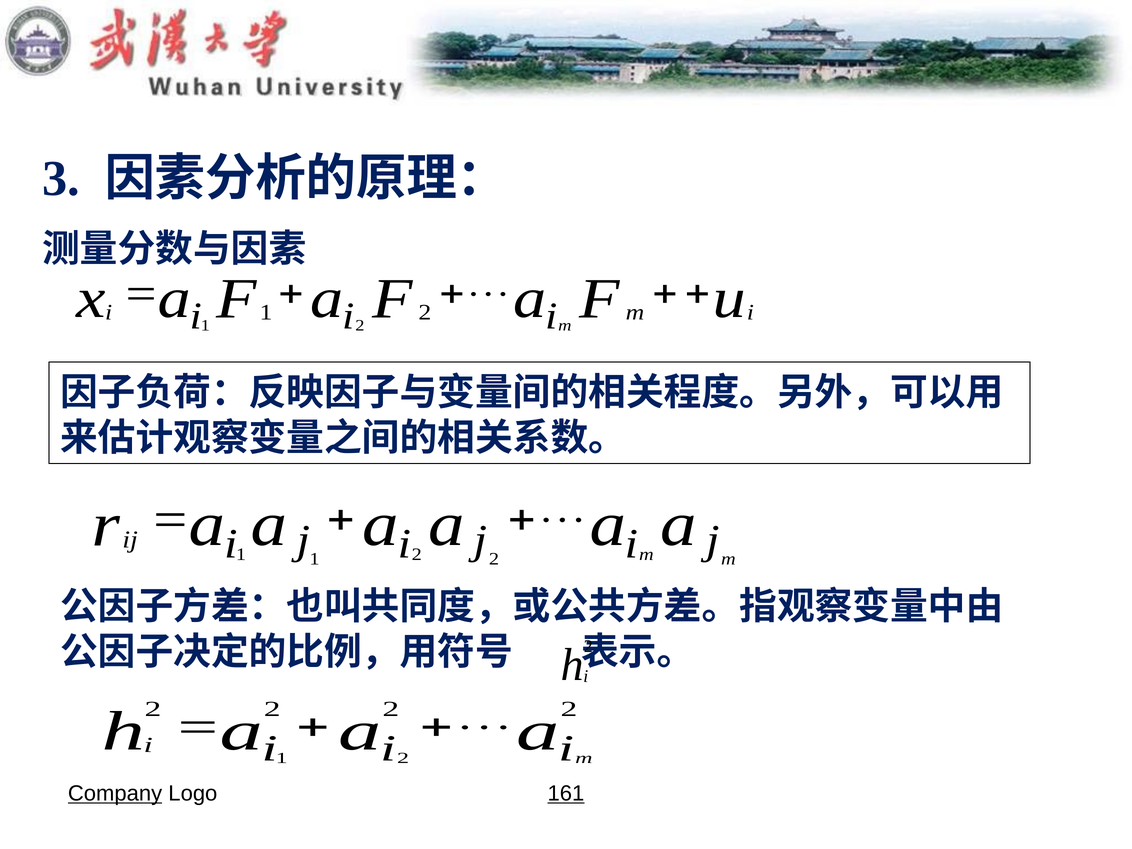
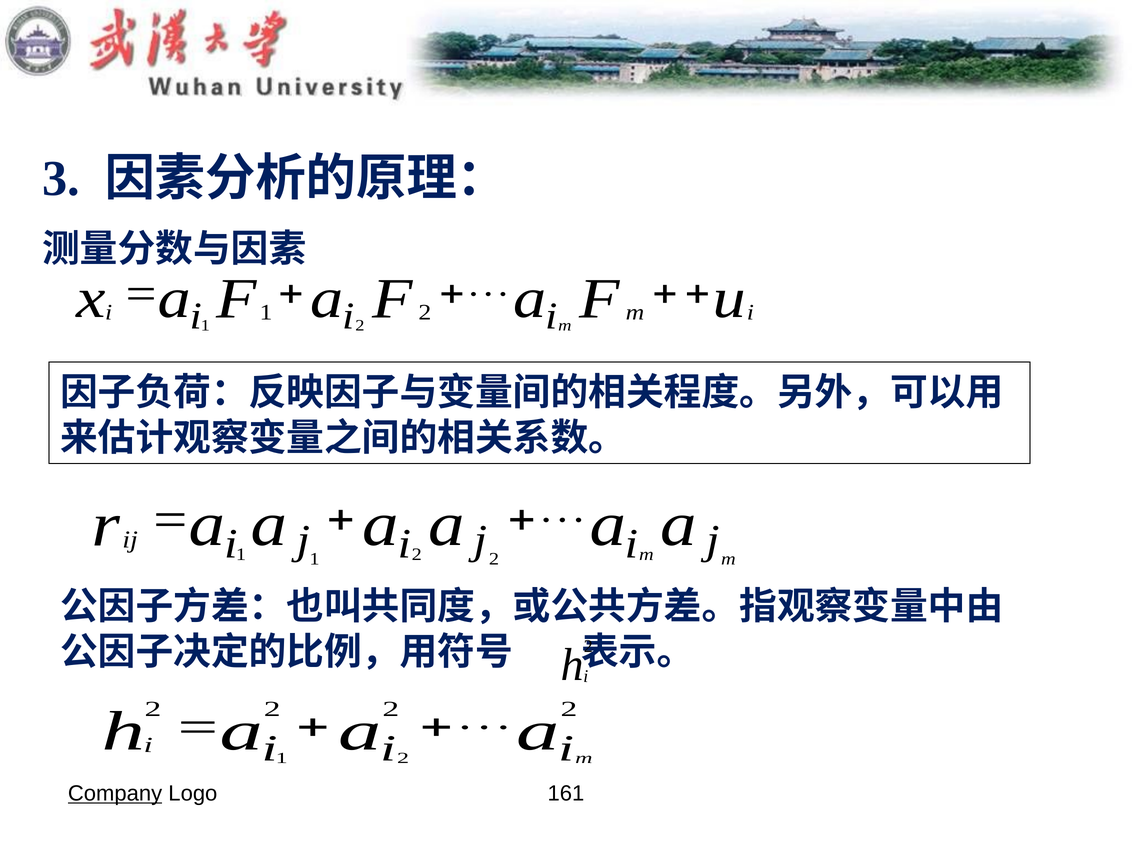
161 underline: present -> none
